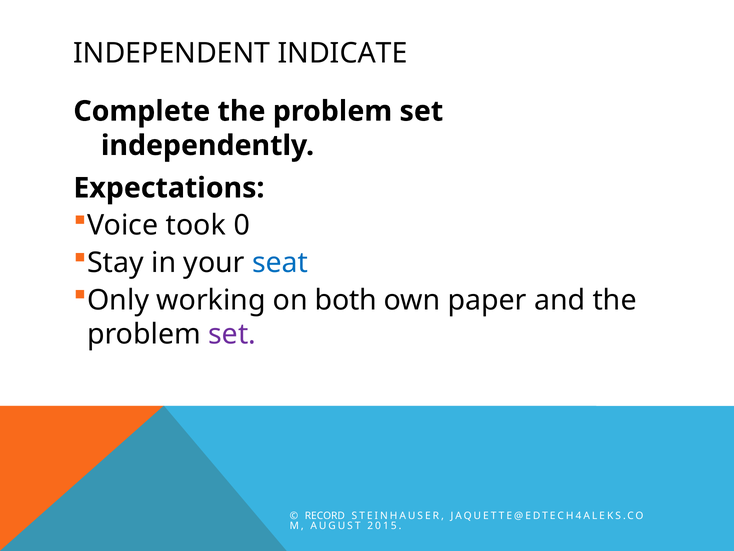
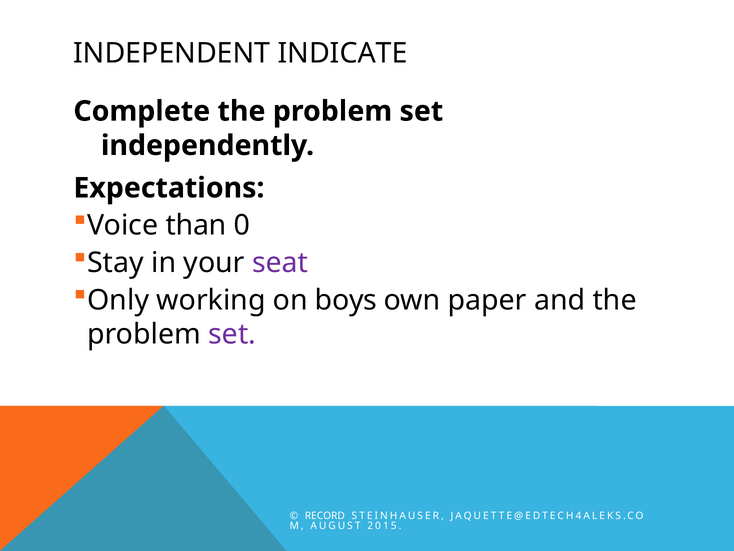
took: took -> than
seat colour: blue -> purple
both: both -> boys
